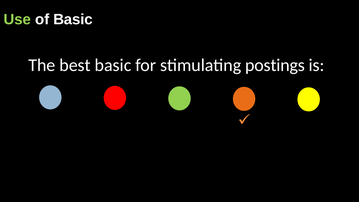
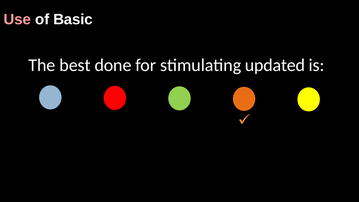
Use colour: light green -> pink
best basic: basic -> done
postings: postings -> updated
